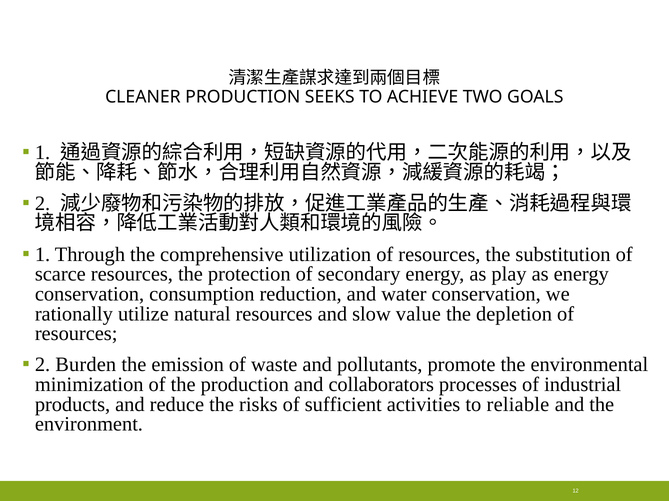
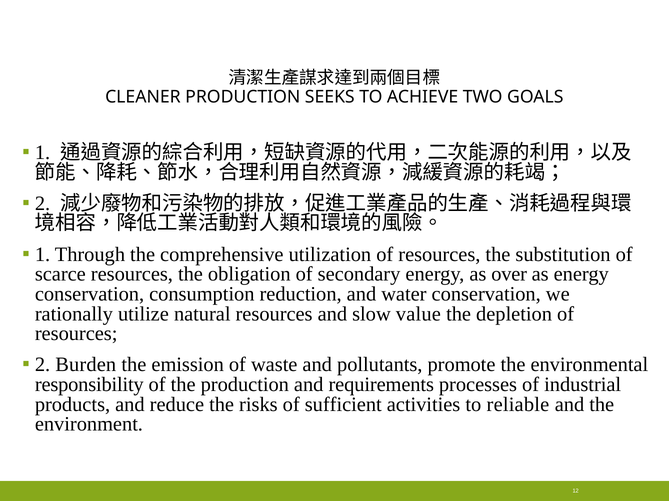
protection: protection -> obligation
play: play -> over
minimization: minimization -> responsibility
collaborators: collaborators -> requirements
